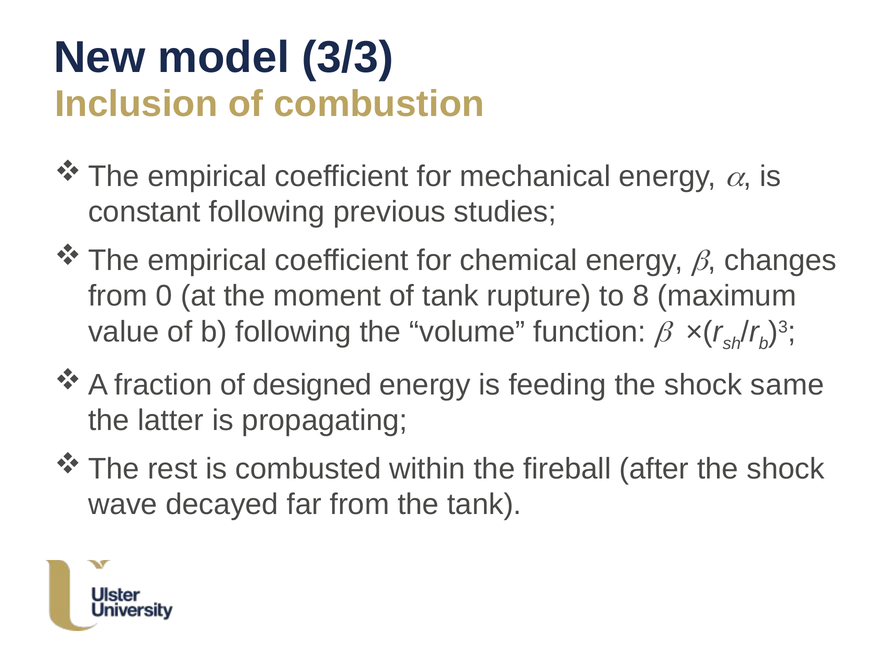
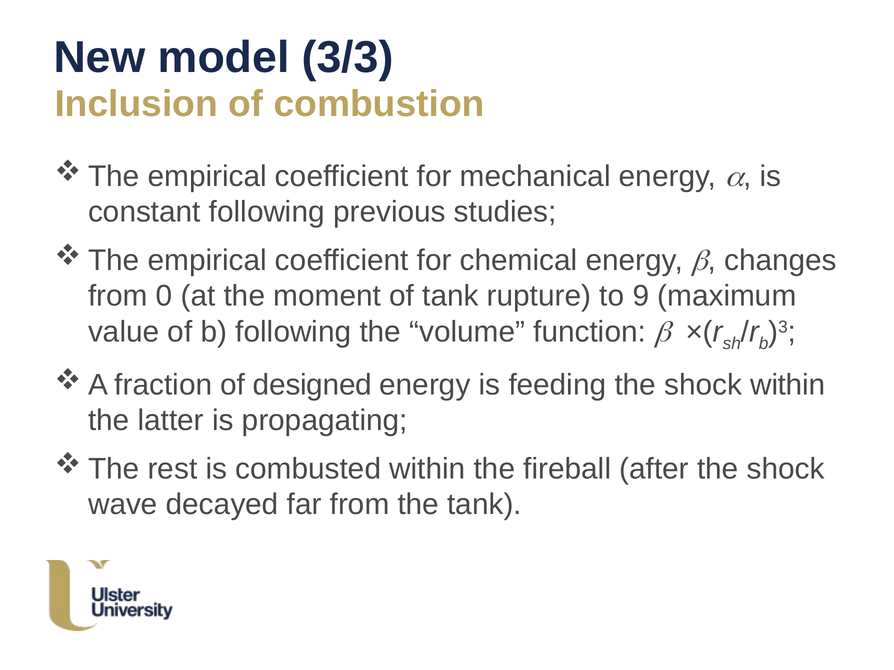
8: 8 -> 9
shock same: same -> within
